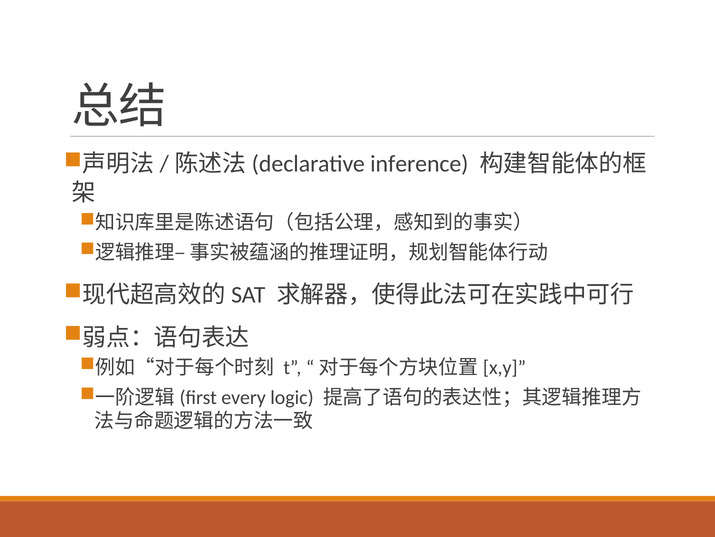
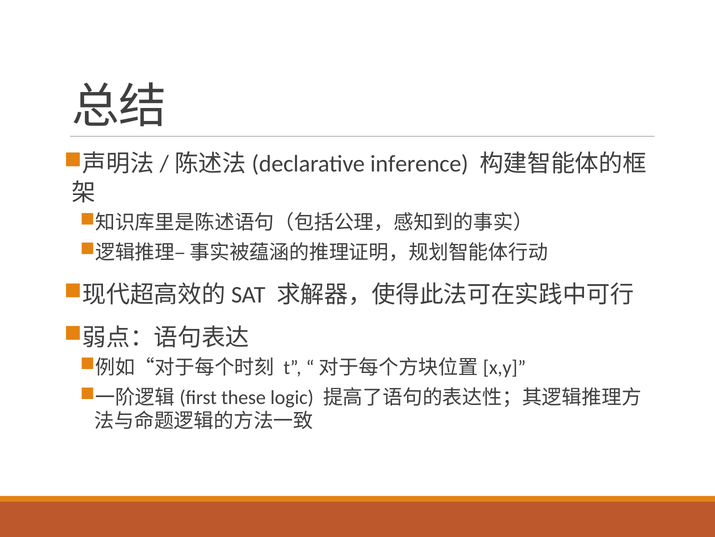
every: every -> these
